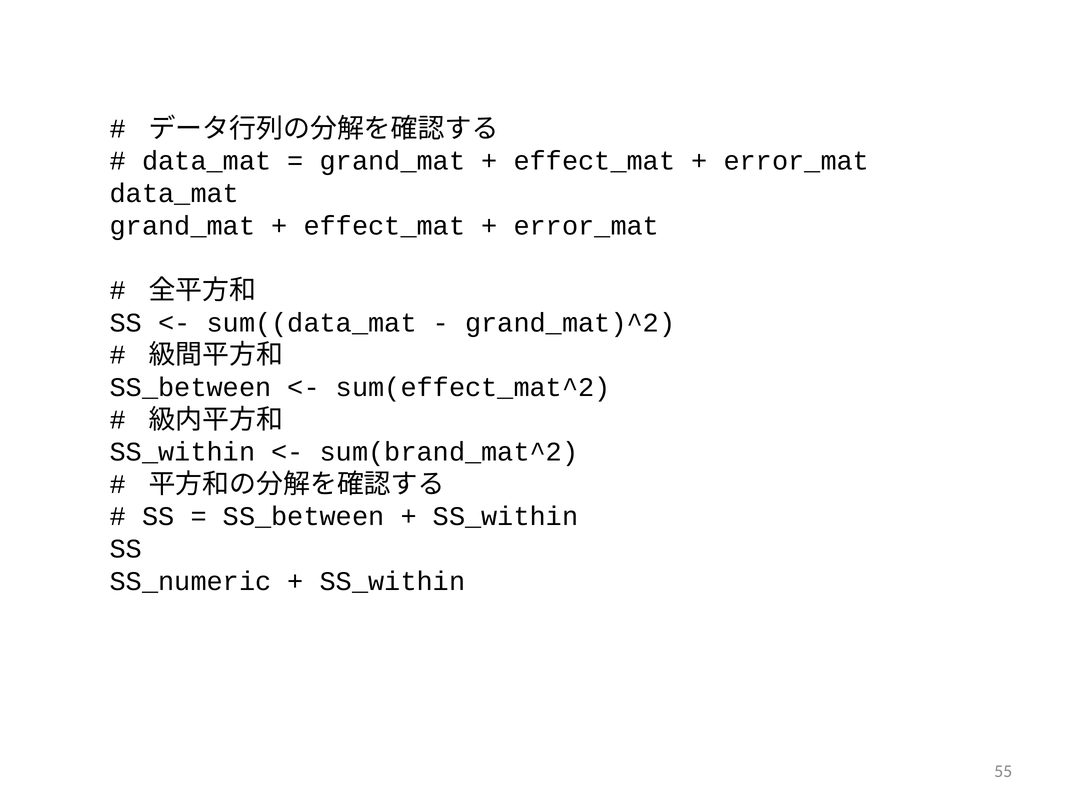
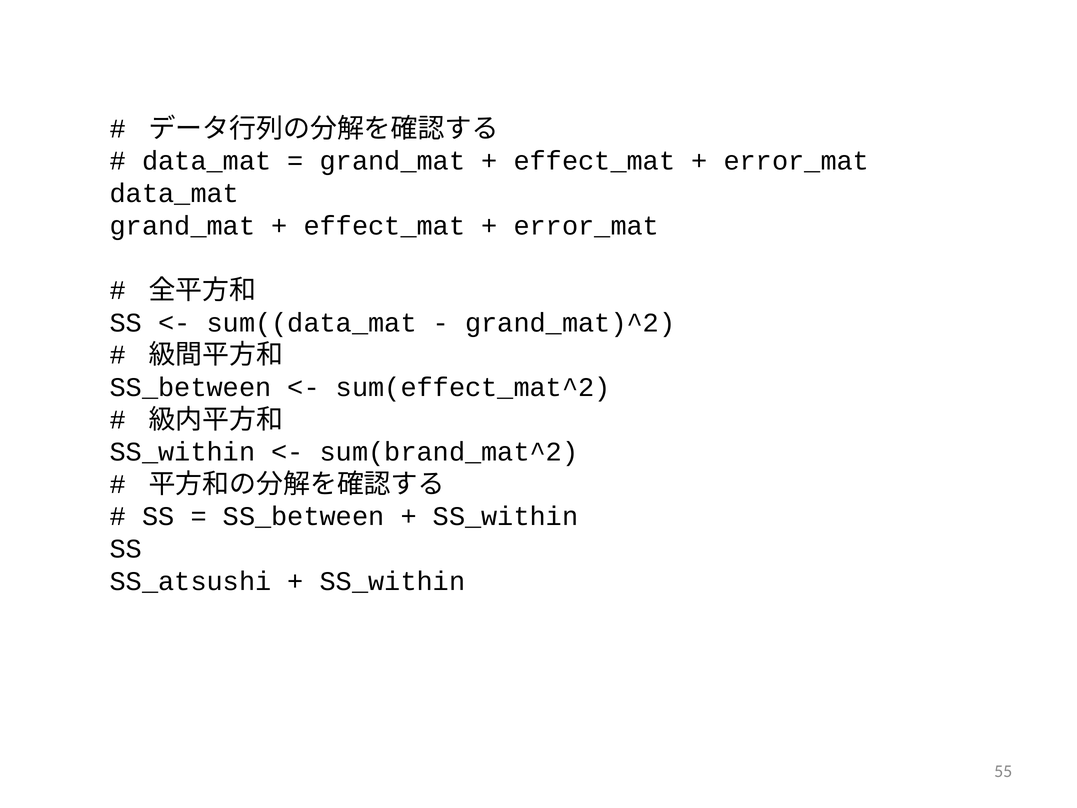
SS_numeric: SS_numeric -> SS_atsushi
